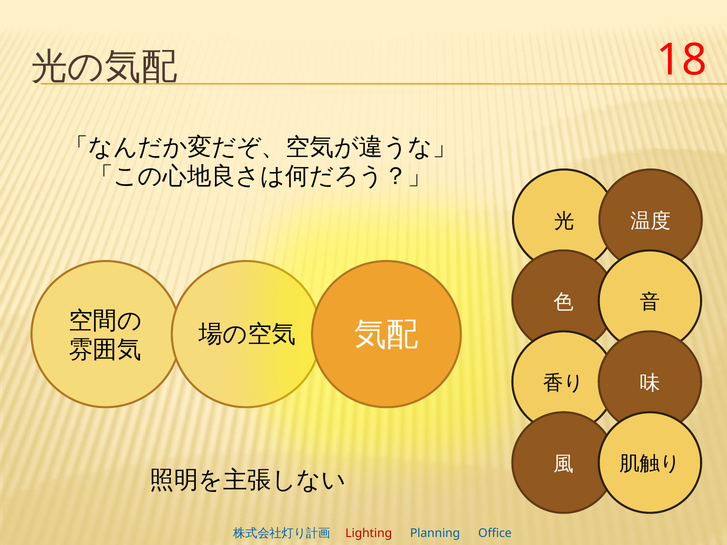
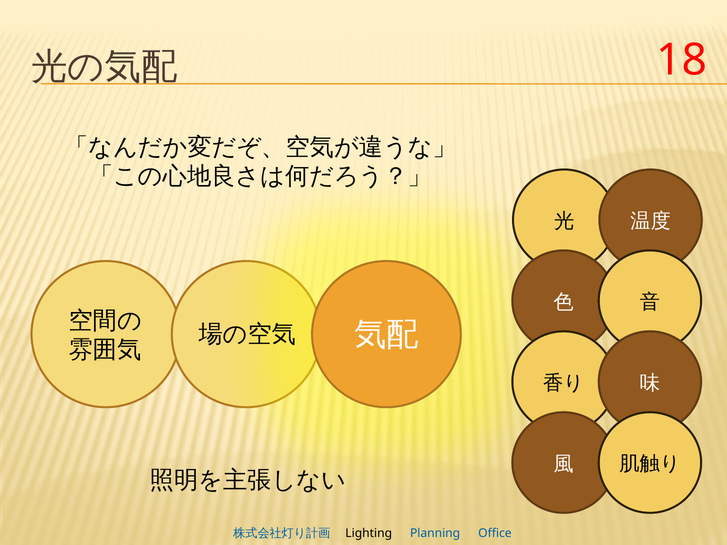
Lighting colour: red -> black
